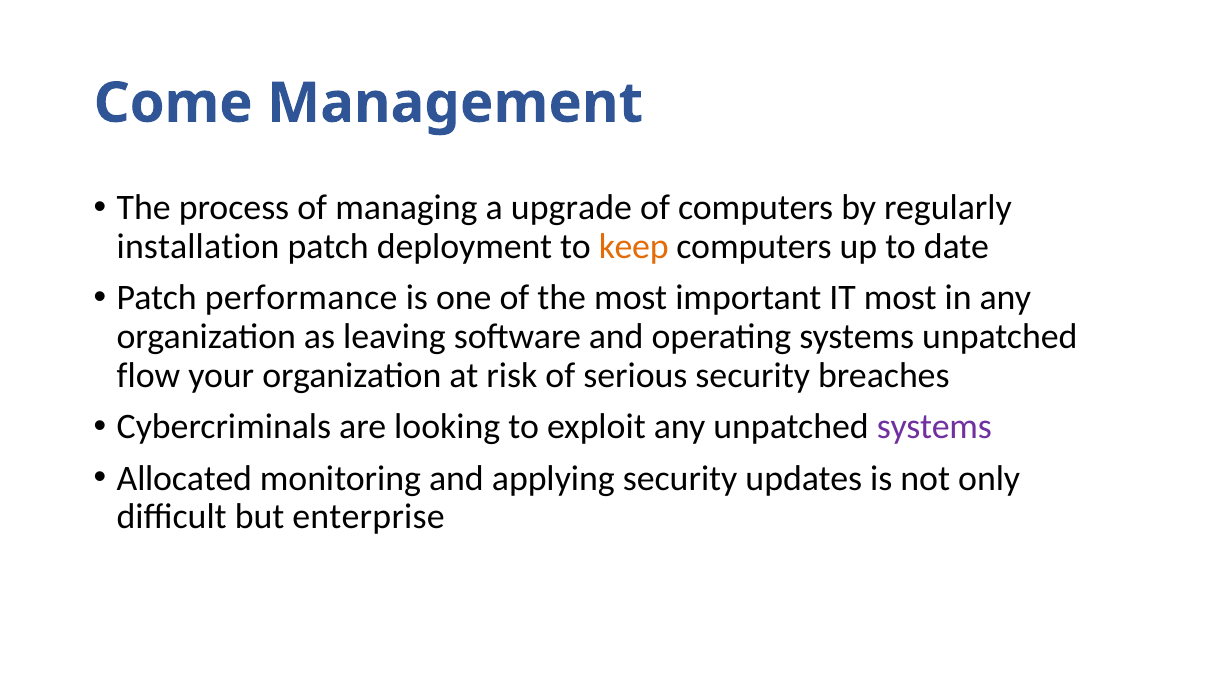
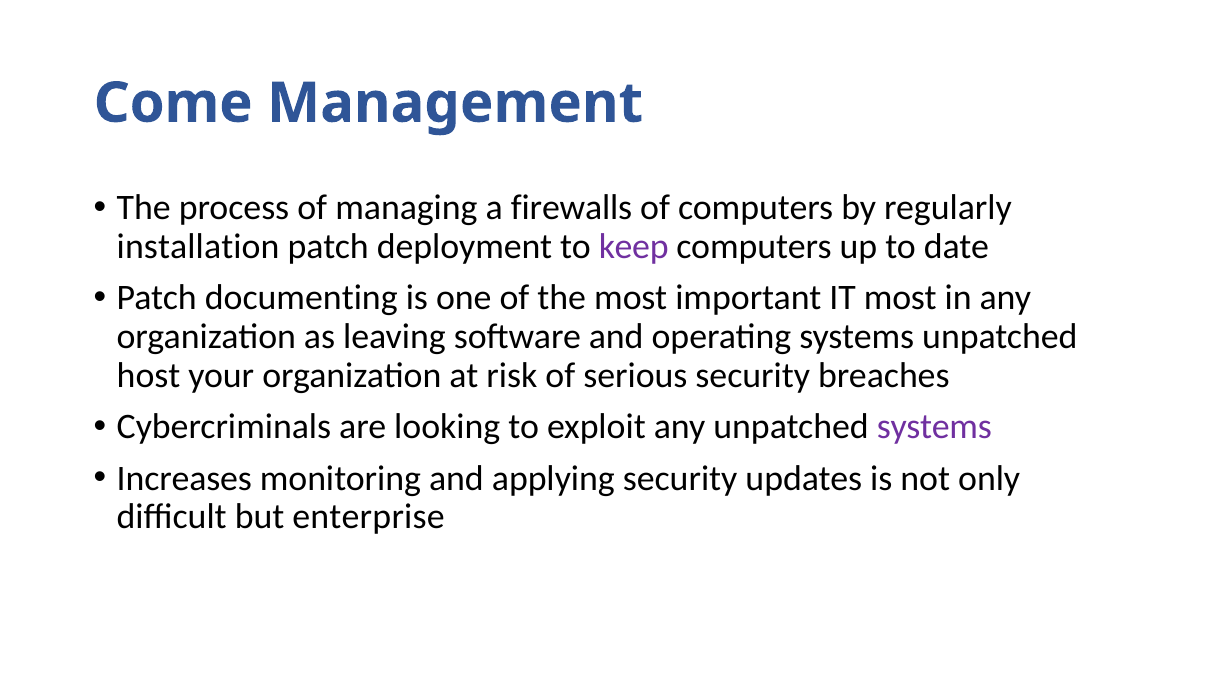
upgrade: upgrade -> firewalls
keep colour: orange -> purple
performance: performance -> documenting
flow: flow -> host
Allocated: Allocated -> Increases
